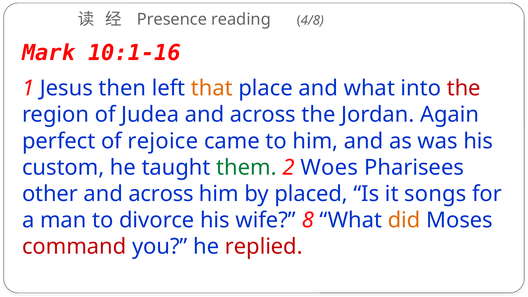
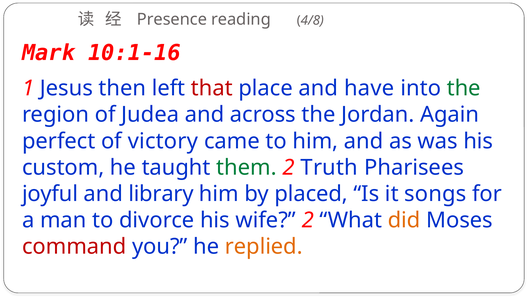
that colour: orange -> red
and what: what -> have
the at (464, 88) colour: red -> green
rejoice: rejoice -> victory
Woes: Woes -> Truth
other: other -> joyful
across at (161, 194): across -> library
wife 8: 8 -> 2
replied colour: red -> orange
